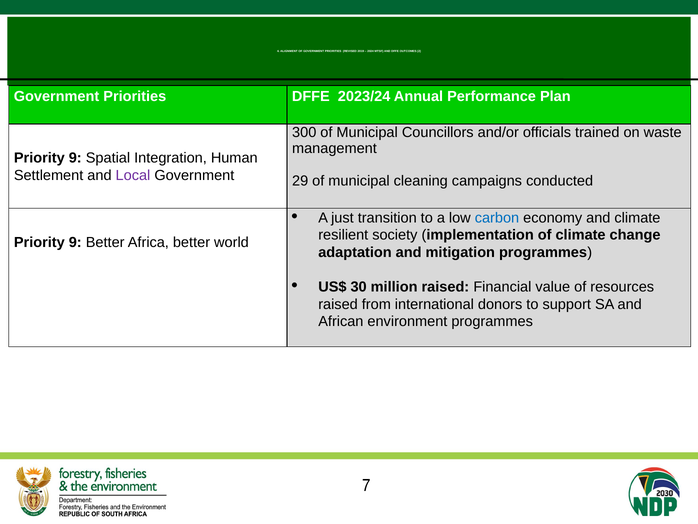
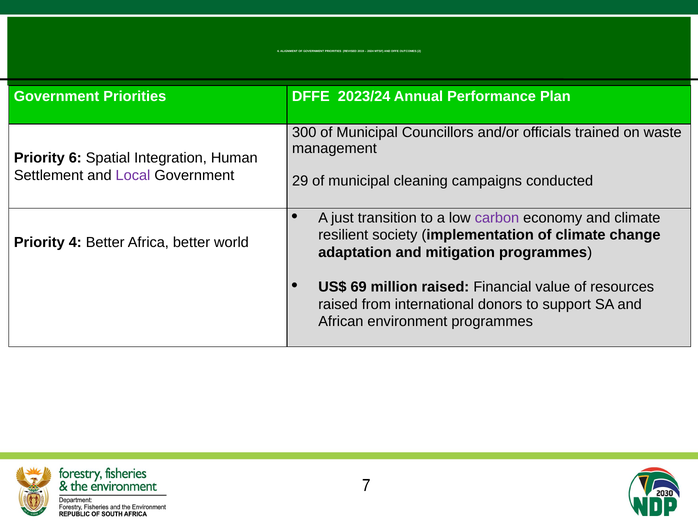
9 at (75, 158): 9 -> 6
carbon colour: blue -> purple
9 at (75, 242): 9 -> 4
30: 30 -> 69
